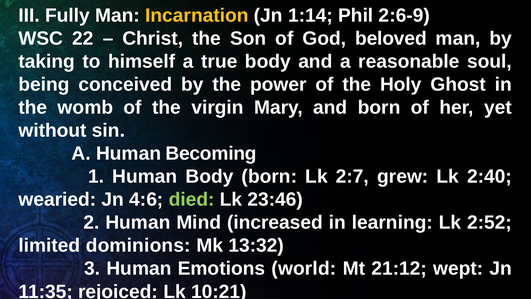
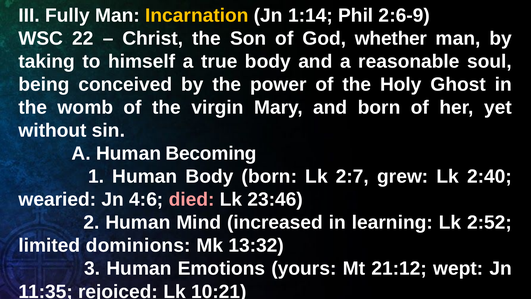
beloved: beloved -> whether
died colour: light green -> pink
world: world -> yours
